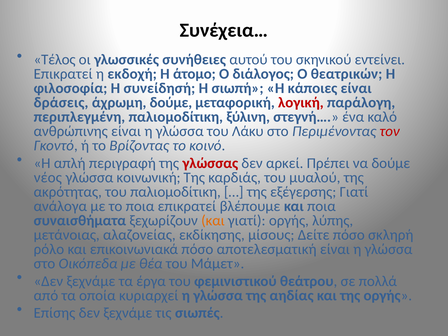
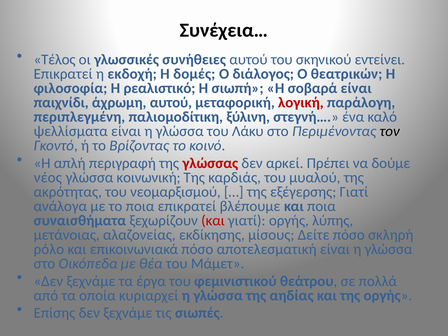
άτομο: άτομο -> δομές
συνείδησή: συνείδησή -> ρεαλιστικό
κάποιες: κάποιες -> σοβαρά
δράσεις: δράσεις -> παιχνίδι
άχρωμη δούμε: δούμε -> αυτού
ανθρώπινης: ανθρώπινης -> ψελλίσματα
τον colour: red -> black
του παλιομοδίτικη: παλιομοδίτικη -> νεομαρξισμού
και at (213, 221) colour: orange -> red
